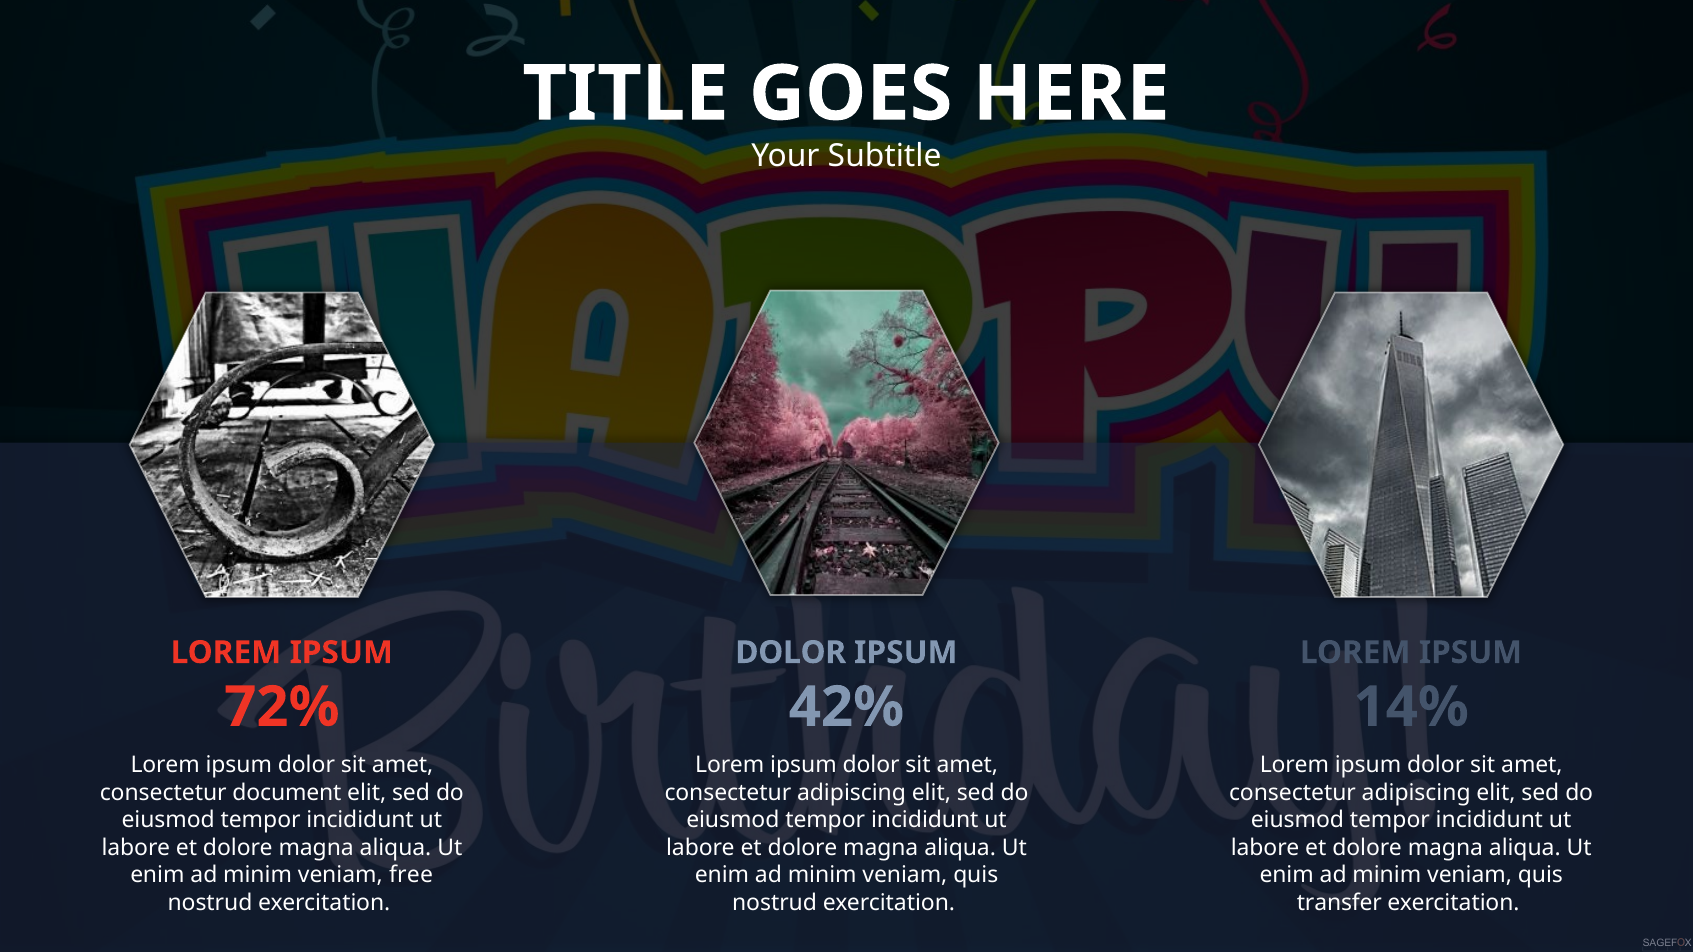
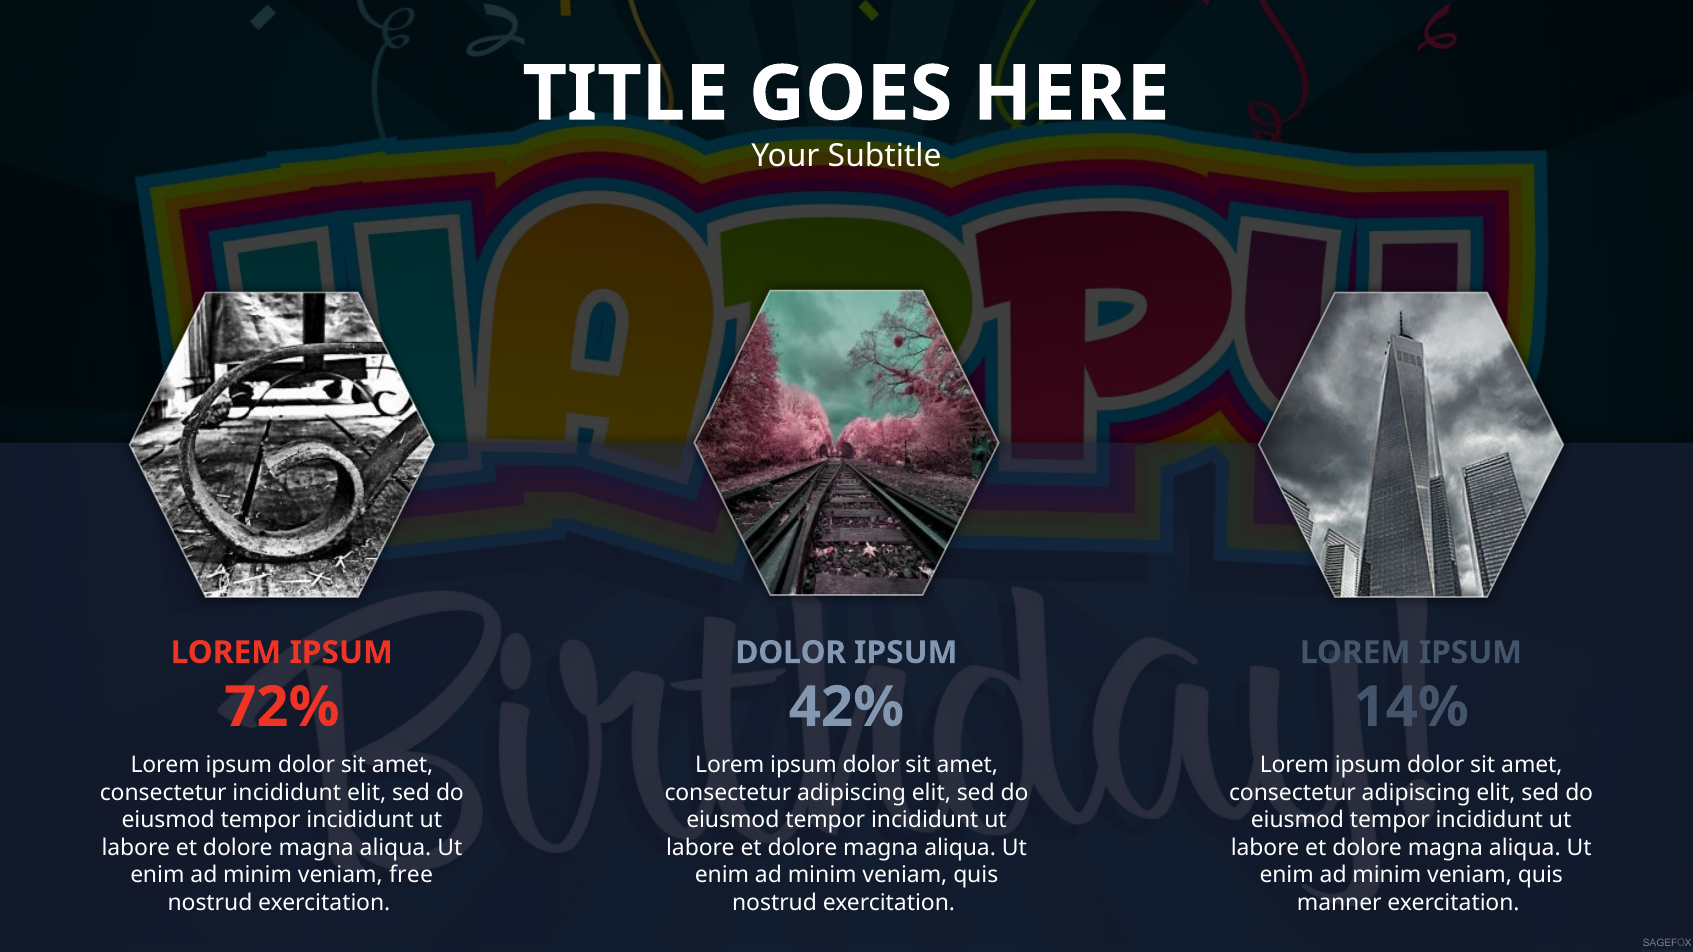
consectetur document: document -> incididunt
transfer: transfer -> manner
